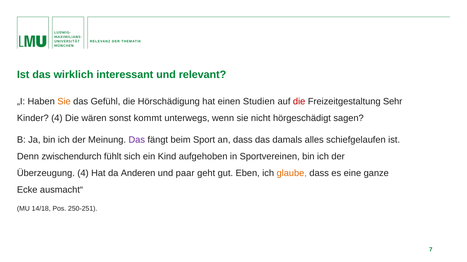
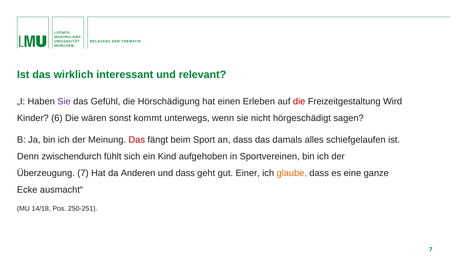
Sie at (64, 102) colour: orange -> purple
Studien: Studien -> Erleben
Sehr: Sehr -> Wird
Kinder 4: 4 -> 6
Das at (137, 140) colour: purple -> red
Überzeugung 4: 4 -> 7
und paar: paar -> dass
Eben: Eben -> Einer
